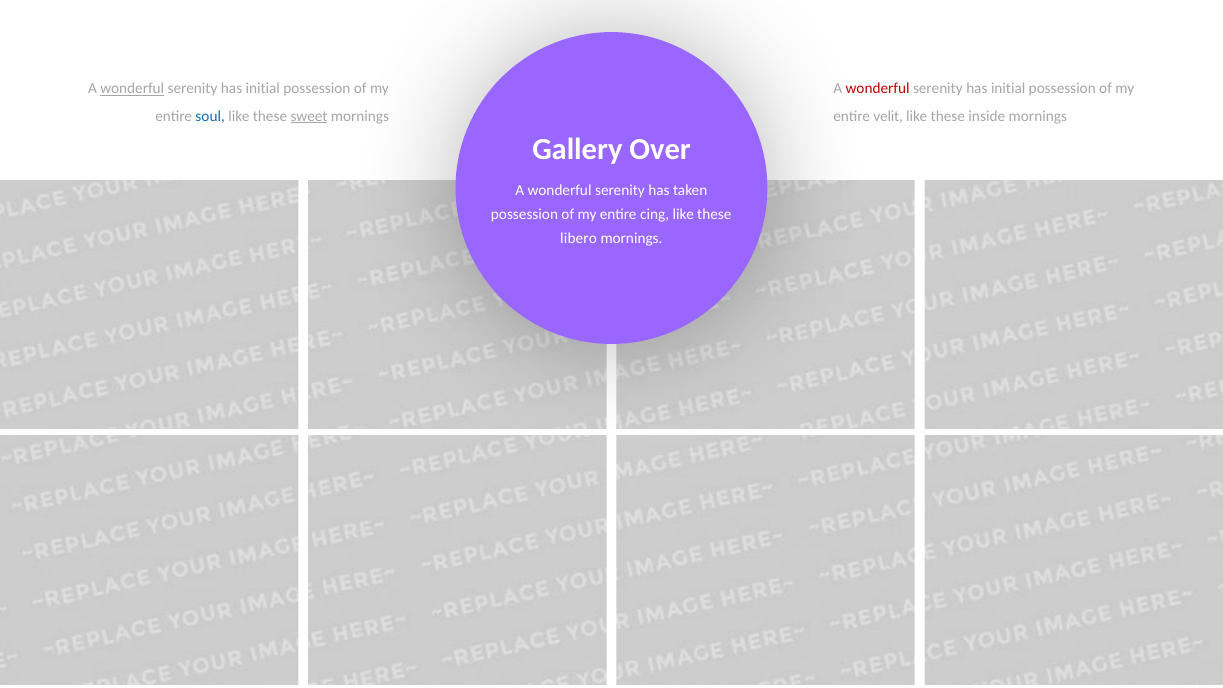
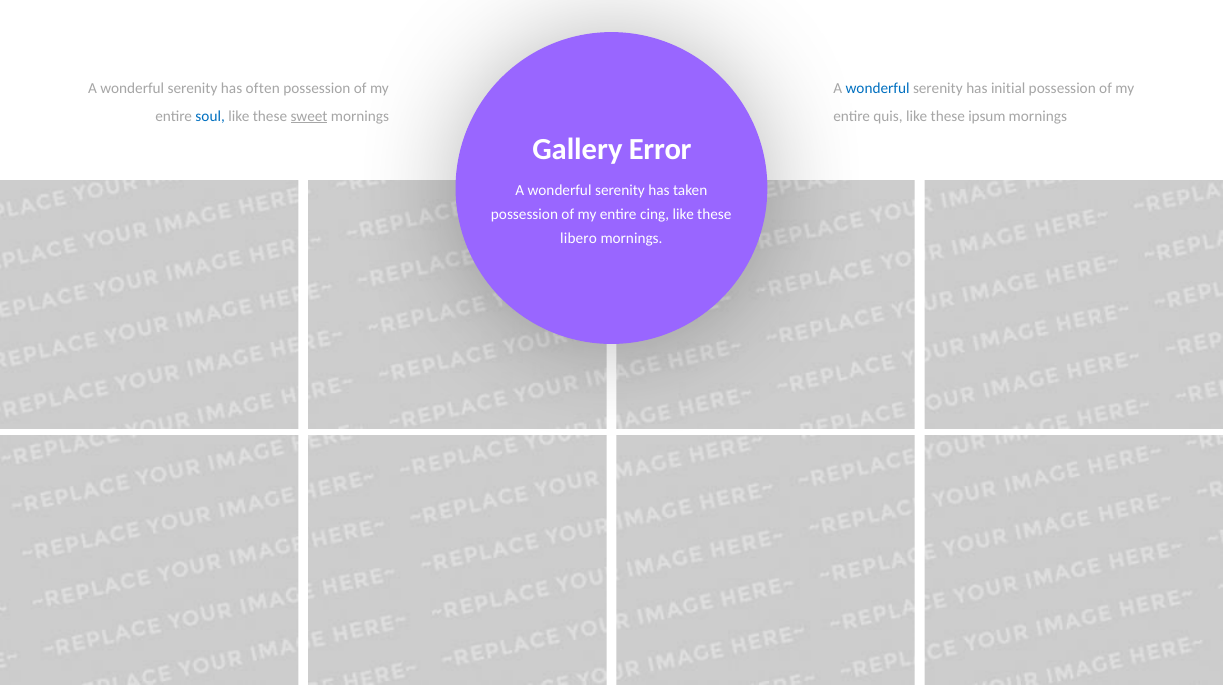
wonderful at (132, 89) underline: present -> none
initial at (263, 89): initial -> often
wonderful at (878, 89) colour: red -> blue
velit: velit -> quis
inside: inside -> ipsum
Over: Over -> Error
